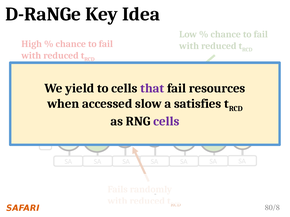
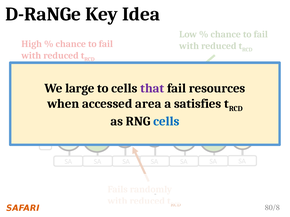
yield: yield -> large
slow: slow -> area
cells at (166, 121) colour: purple -> blue
